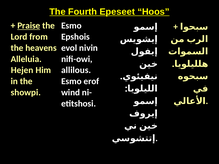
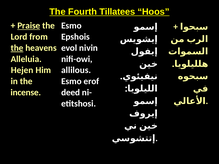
Epeseet: Epeseet -> Tillatees
the at (17, 48) underline: none -> present
showpi: showpi -> incense
wind: wind -> deed
